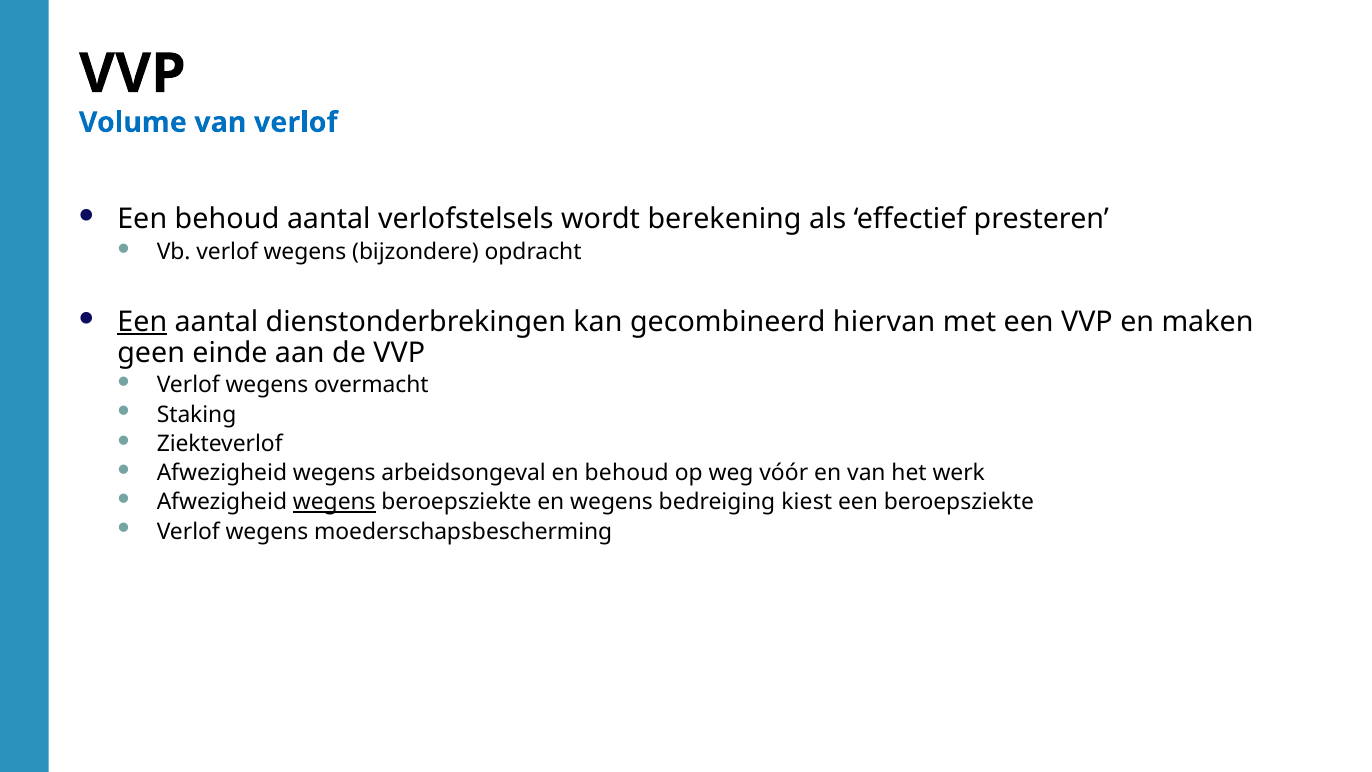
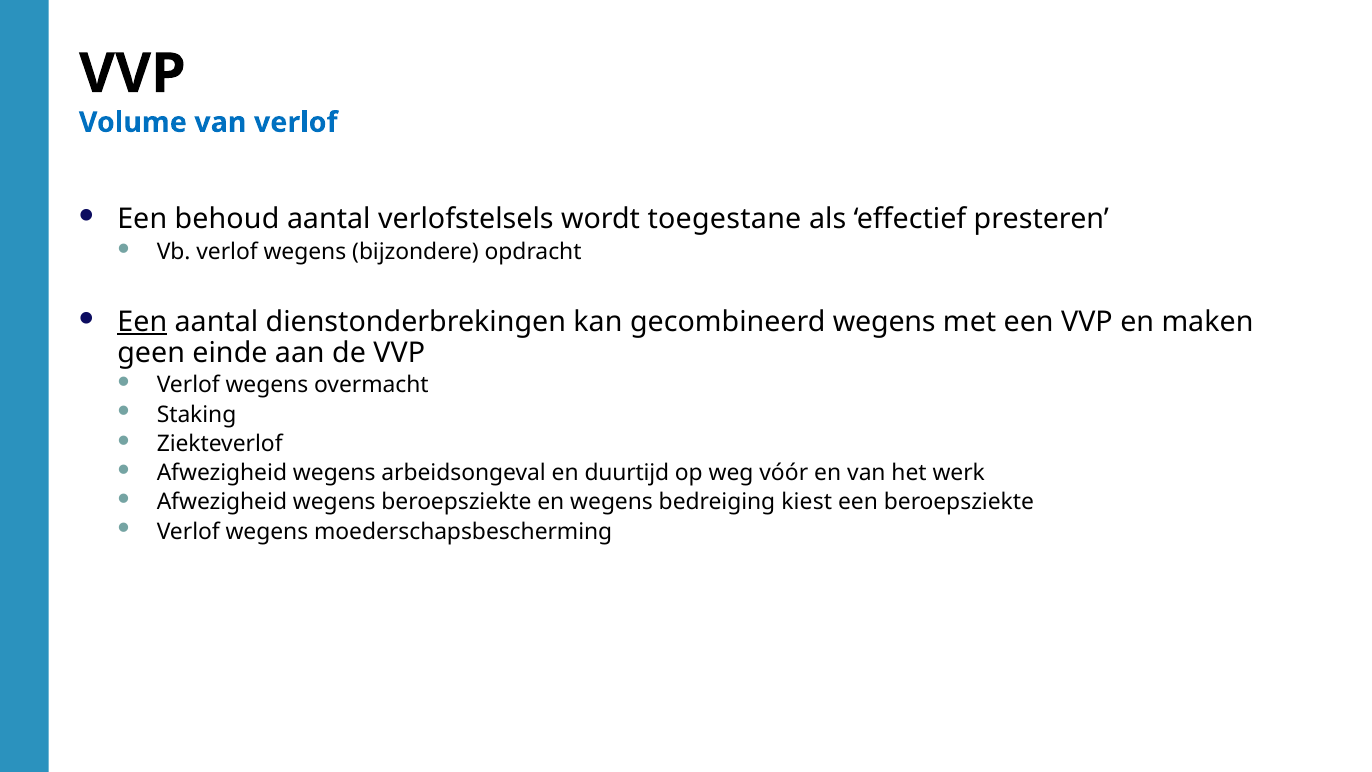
berekening: berekening -> toegestane
gecombineerd hiervan: hiervan -> wegens
en behoud: behoud -> duurtijd
wegens at (334, 502) underline: present -> none
